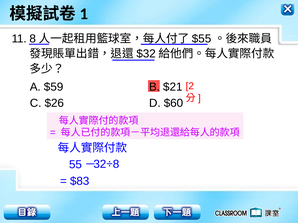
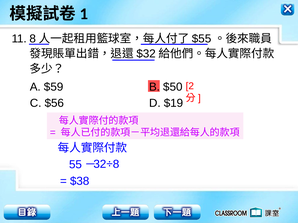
$21: $21 -> $50
$26: $26 -> $56
$60: $60 -> $19
$83: $83 -> $38
